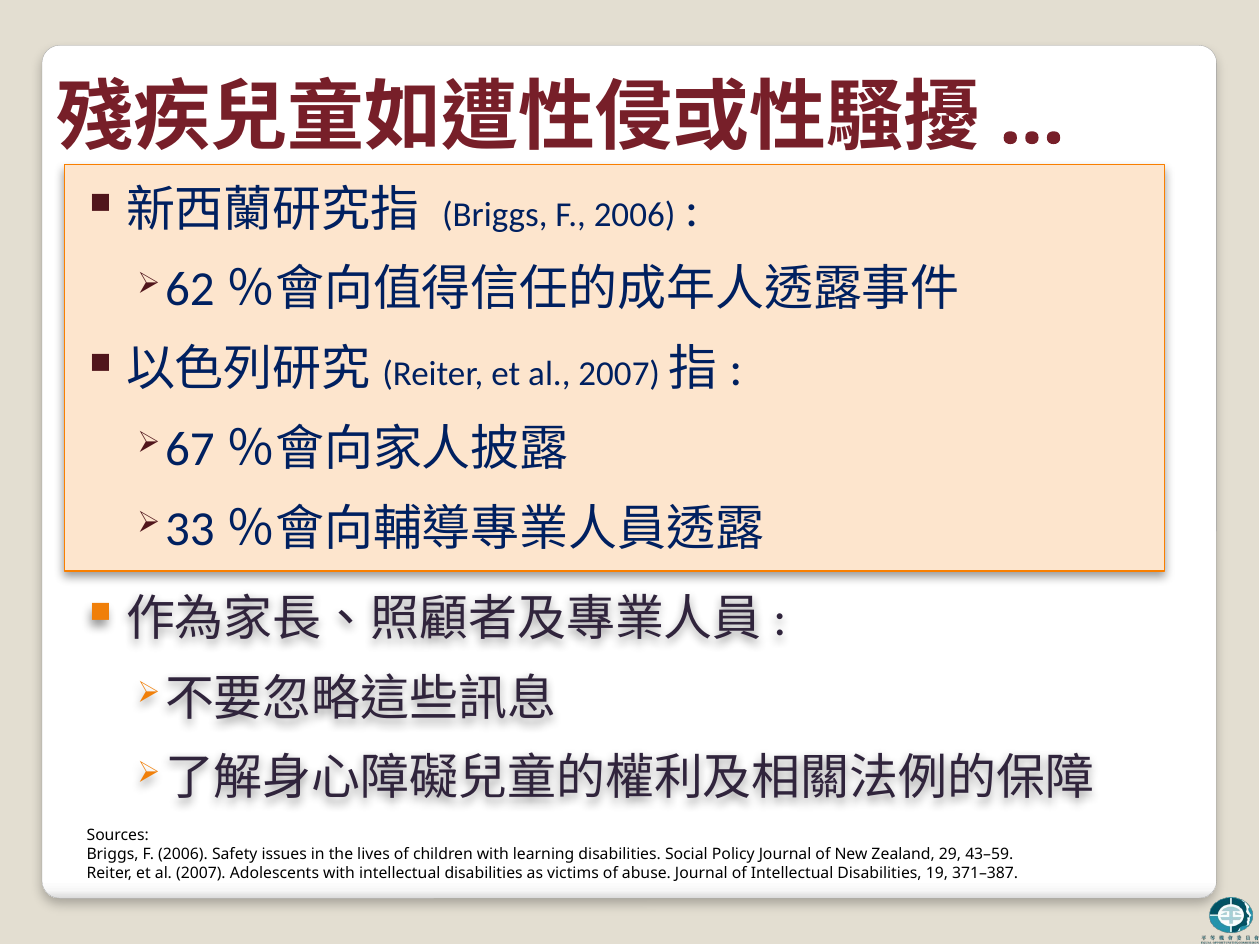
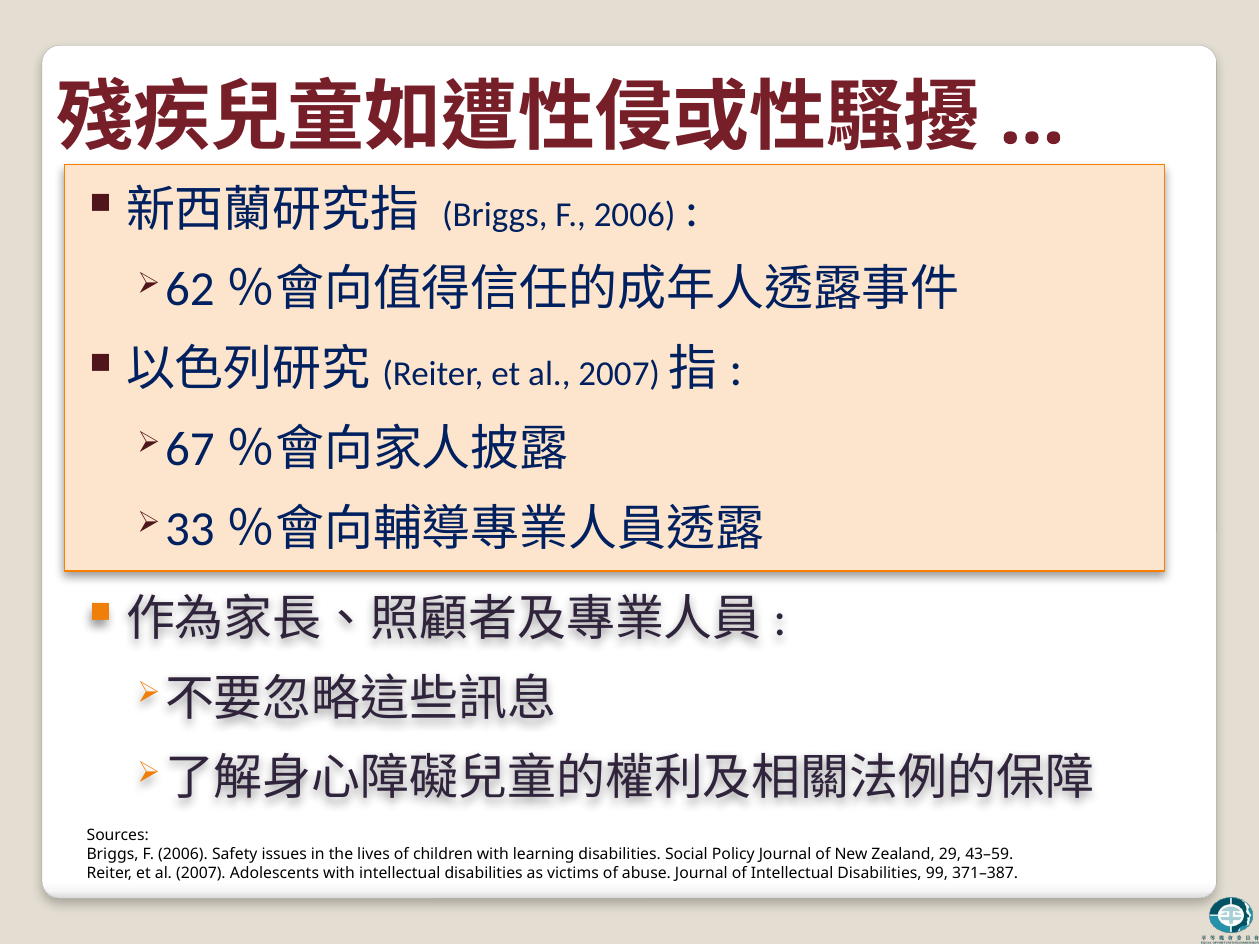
19: 19 -> 99
